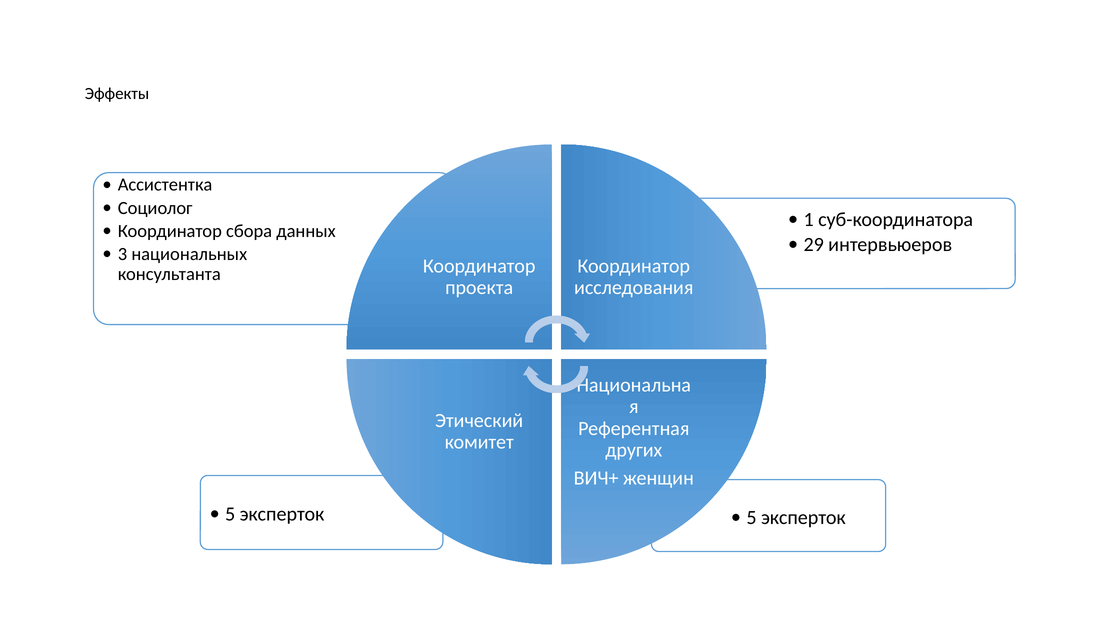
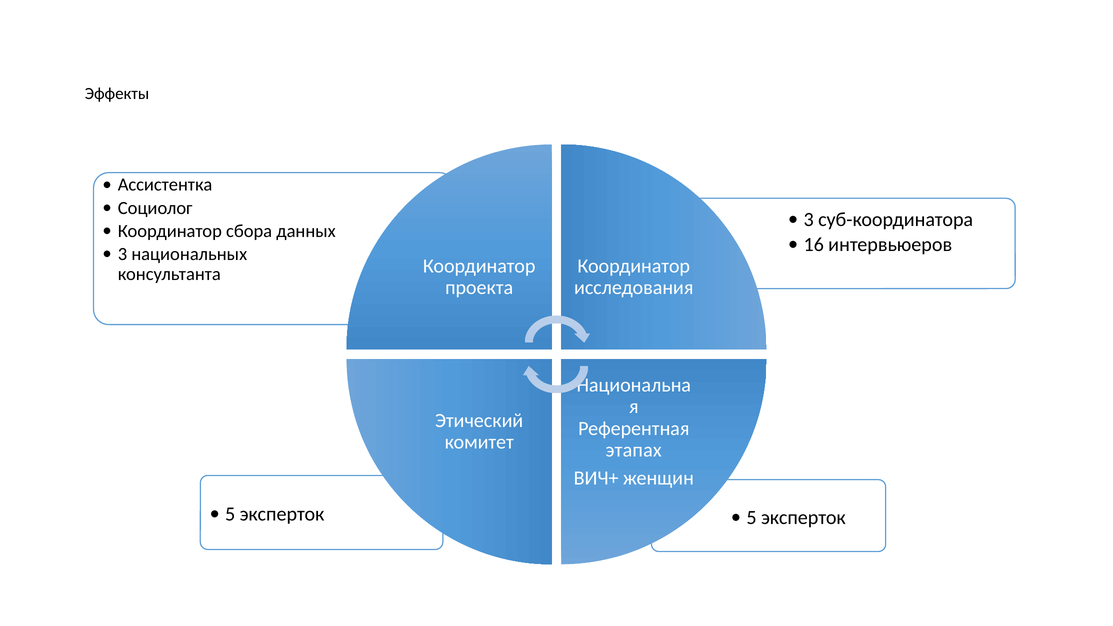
1 at (809, 220): 1 -> 3
29: 29 -> 16
других: других -> этапах
